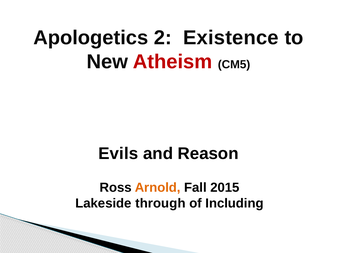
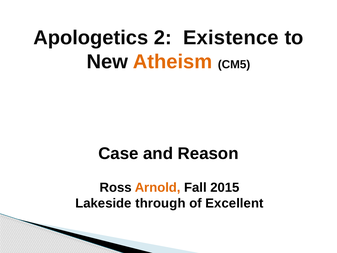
Atheism colour: red -> orange
Evils: Evils -> Case
Including: Including -> Excellent
